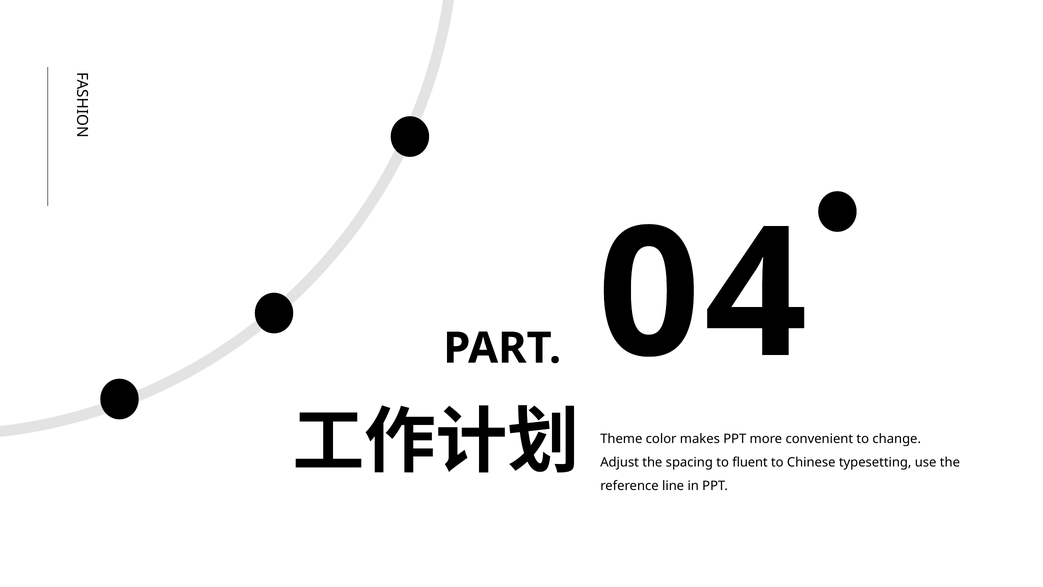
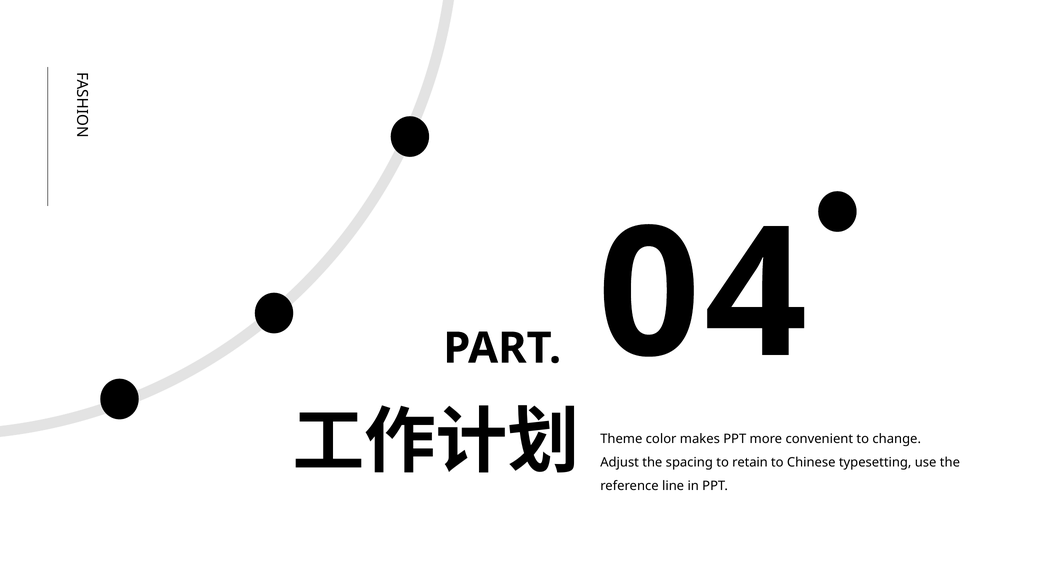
fluent: fluent -> retain
